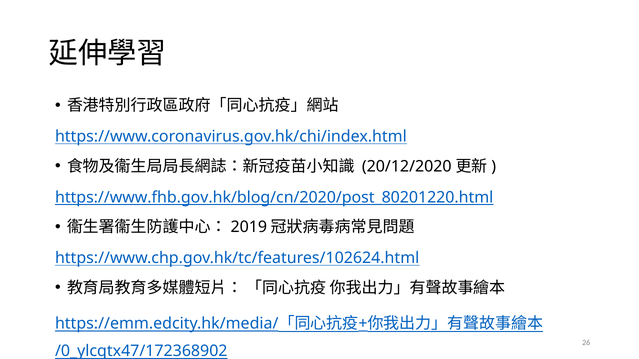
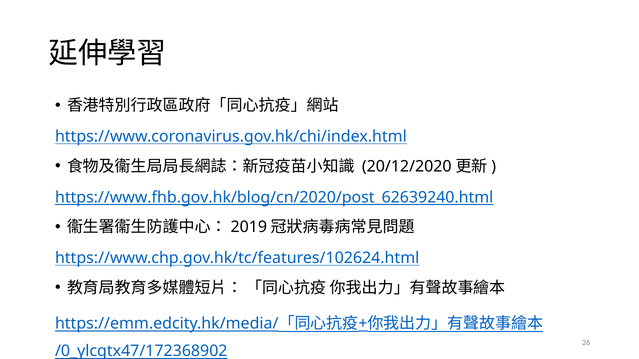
https://www.fhb.gov.hk/blog/cn/2020/post_80201220.html: https://www.fhb.gov.hk/blog/cn/2020/post_80201220.html -> https://www.fhb.gov.hk/blog/cn/2020/post_62639240.html
